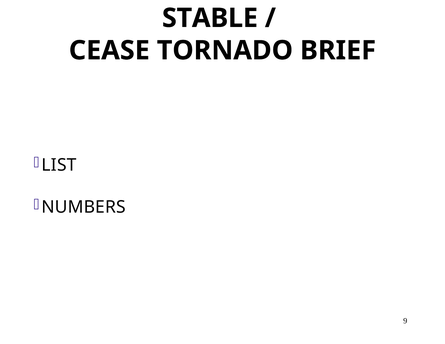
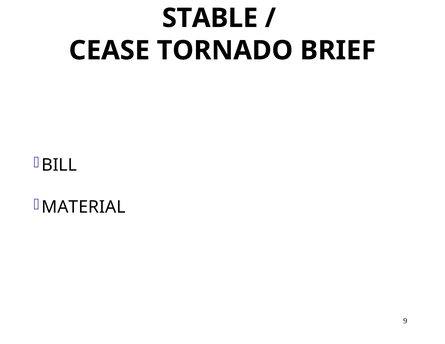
LIST: LIST -> BILL
NUMBERS: NUMBERS -> MATERIAL
